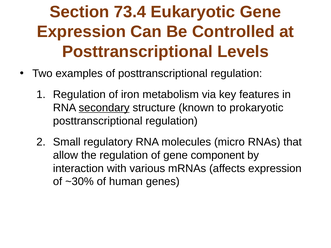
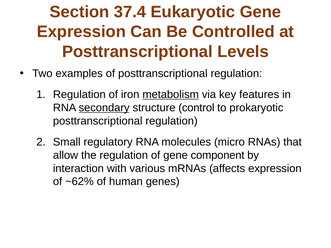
73.4: 73.4 -> 37.4
metabolism underline: none -> present
known: known -> control
~30%: ~30% -> ~62%
